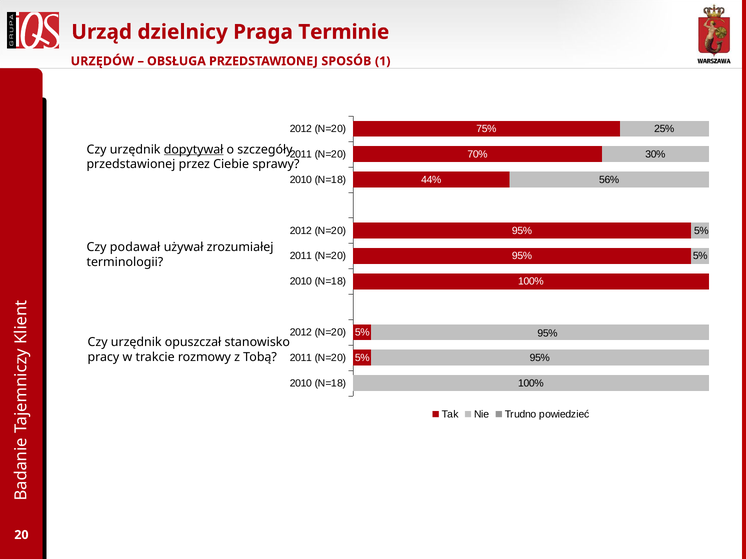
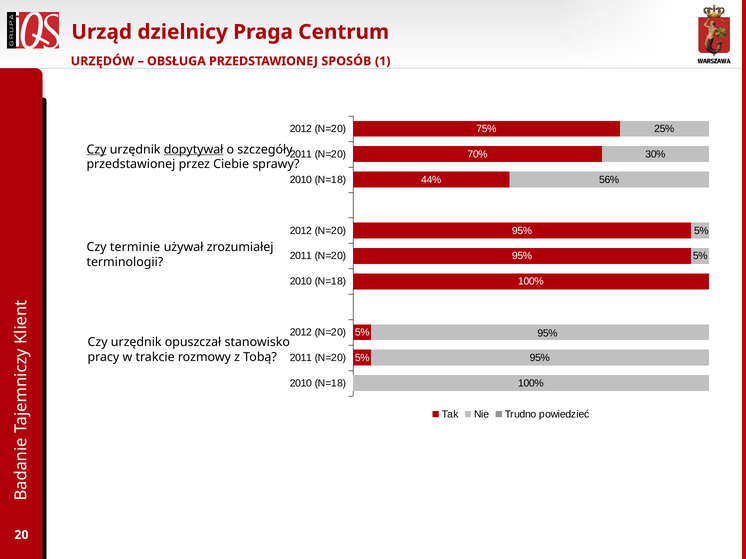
Terminie: Terminie -> Centrum
Czy at (97, 150) underline: none -> present
podawał: podawał -> terminie
